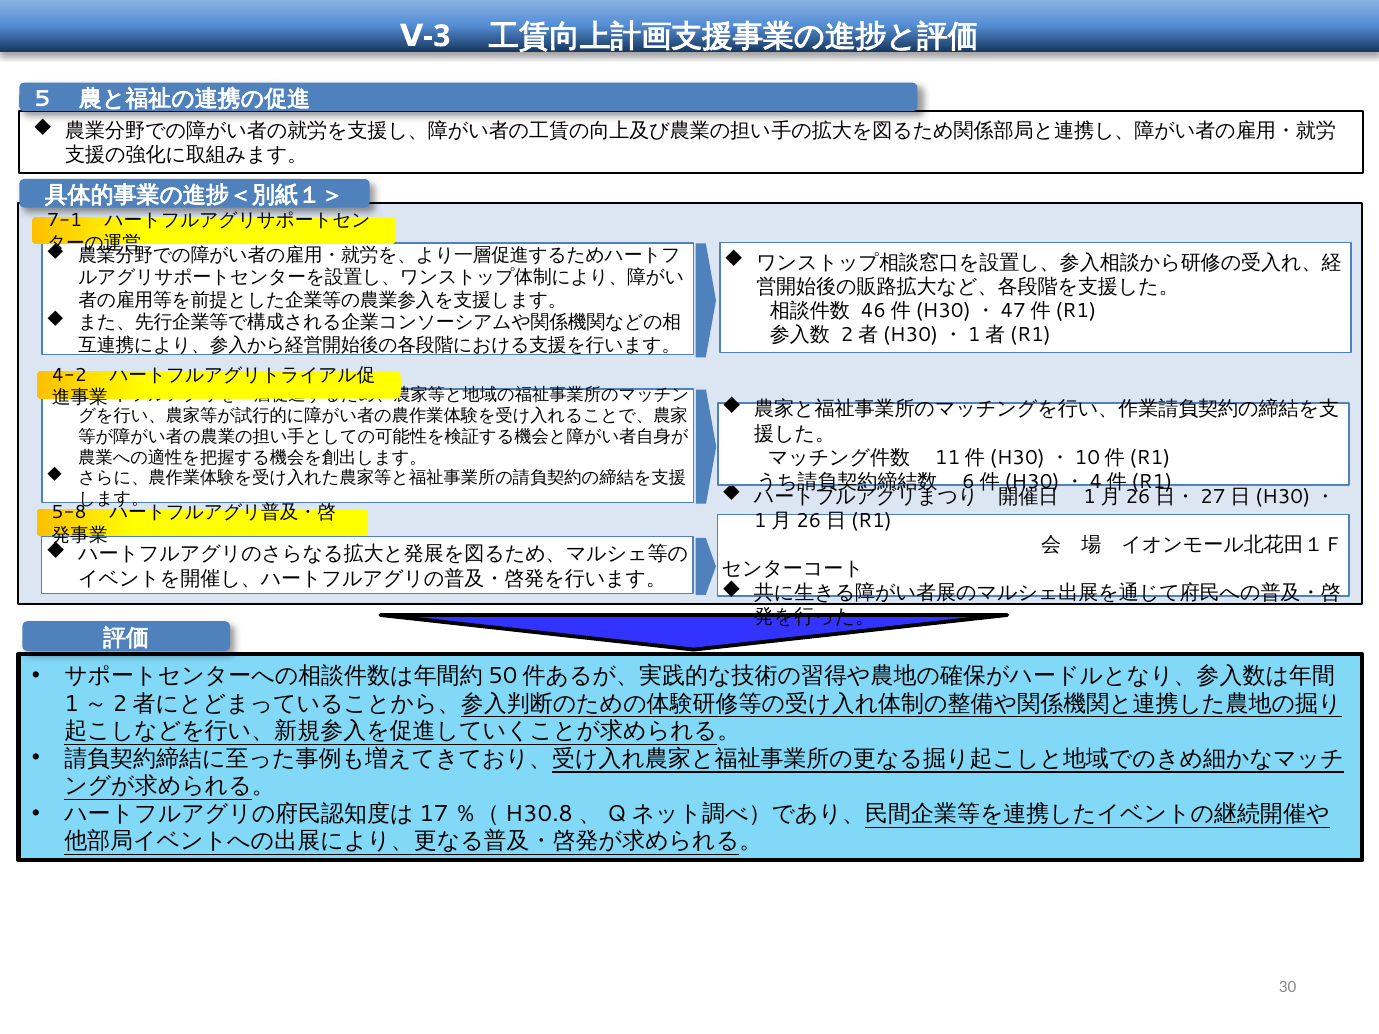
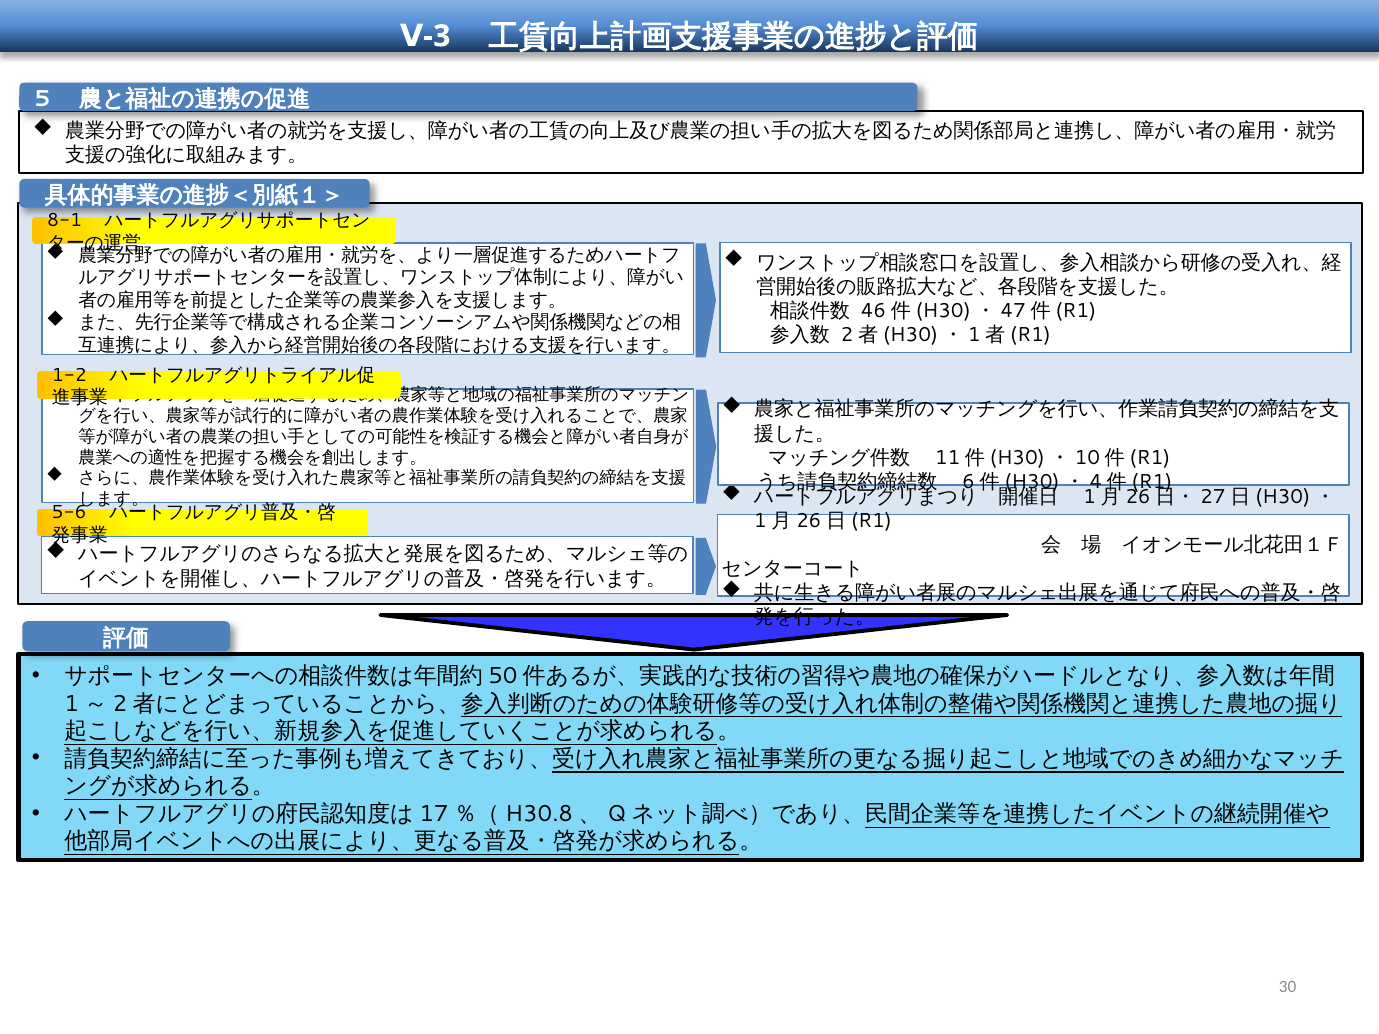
7-1: 7-1 -> 8-1
4-2: 4-2 -> 1-2
5-8: 5-8 -> 5-6
